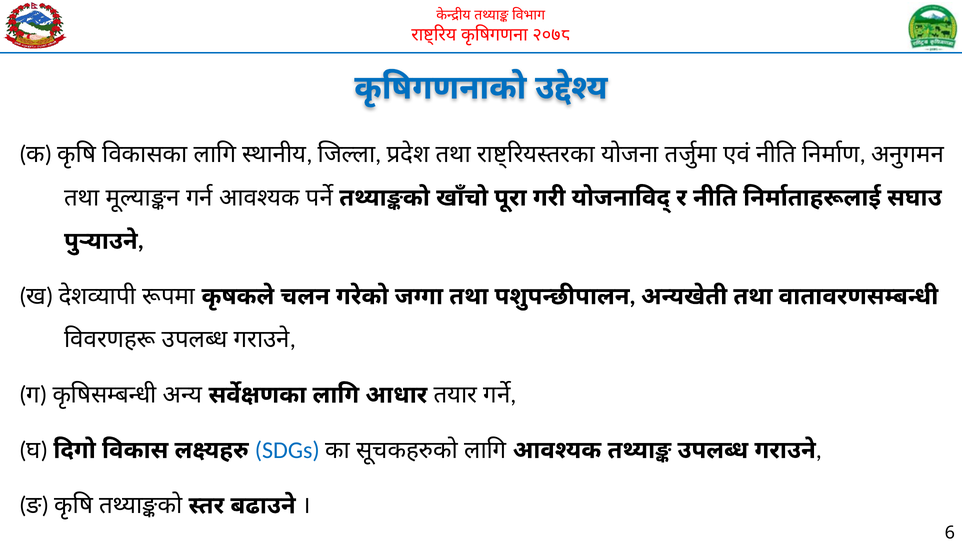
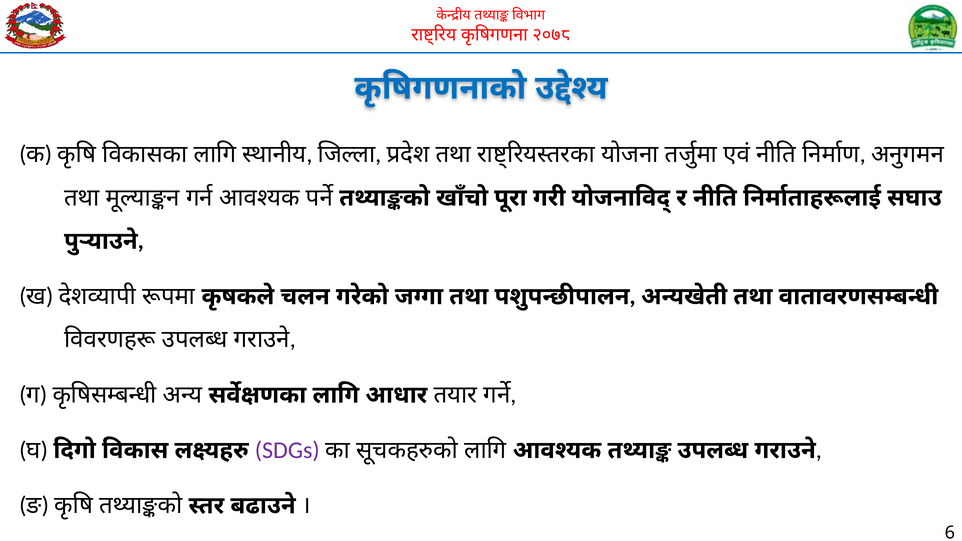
SDGs colour: blue -> purple
